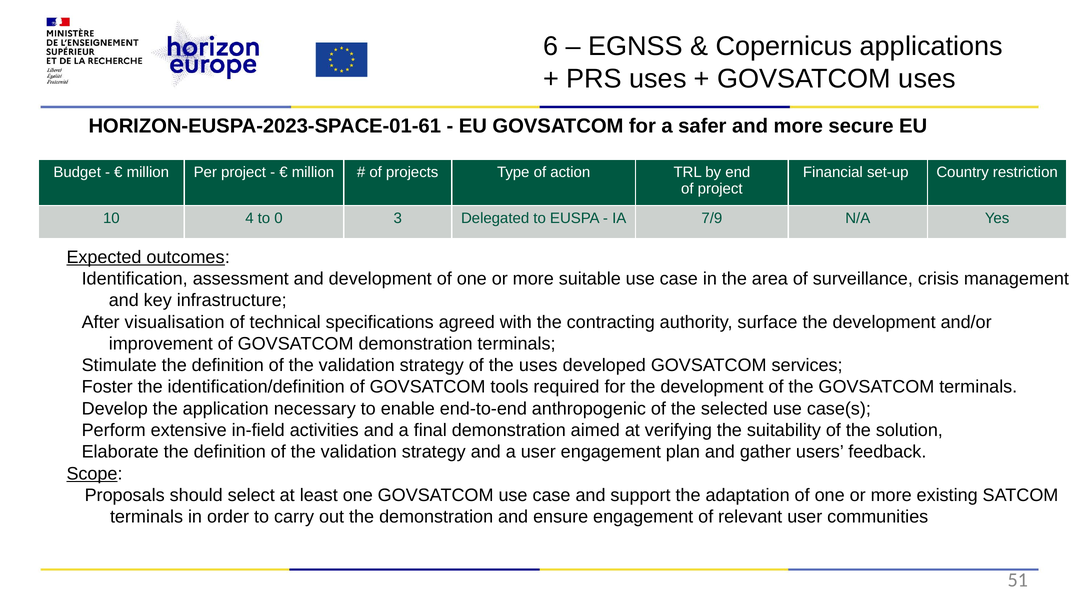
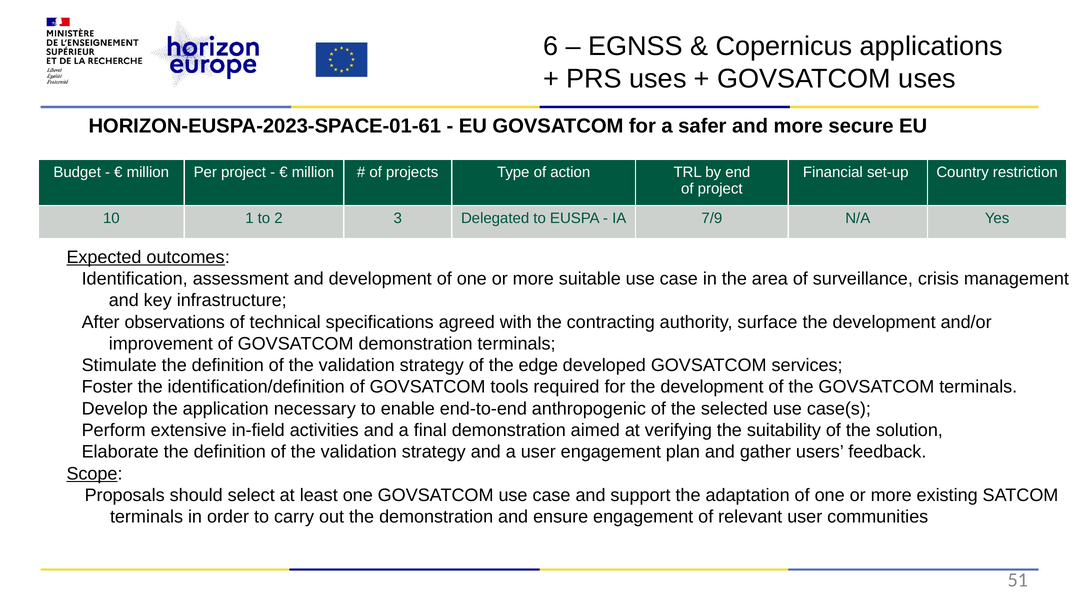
4: 4 -> 1
0: 0 -> 2
visualisation: visualisation -> observations
the uses: uses -> edge
